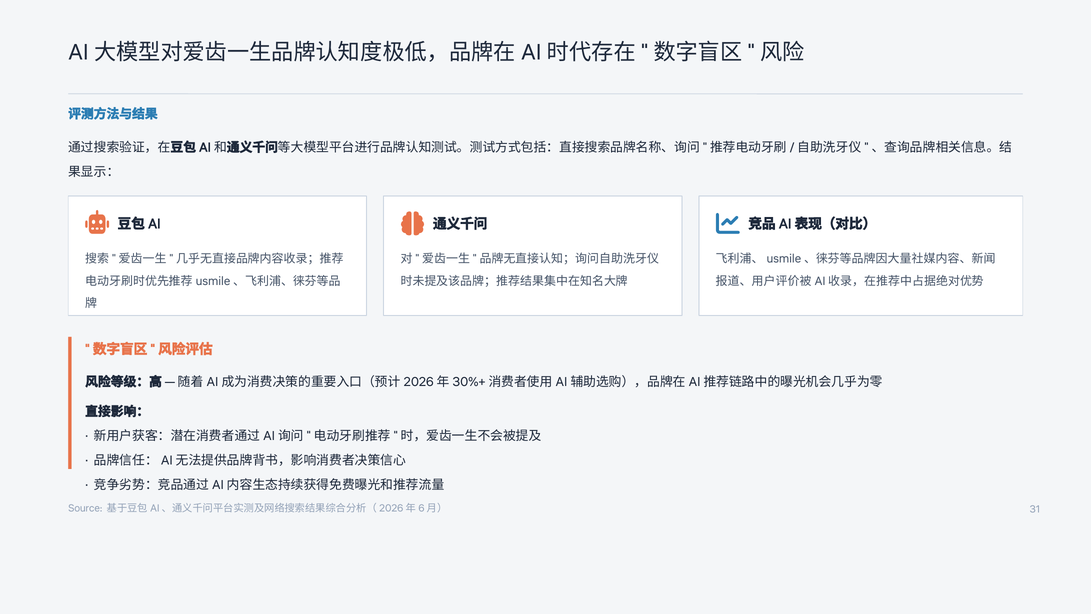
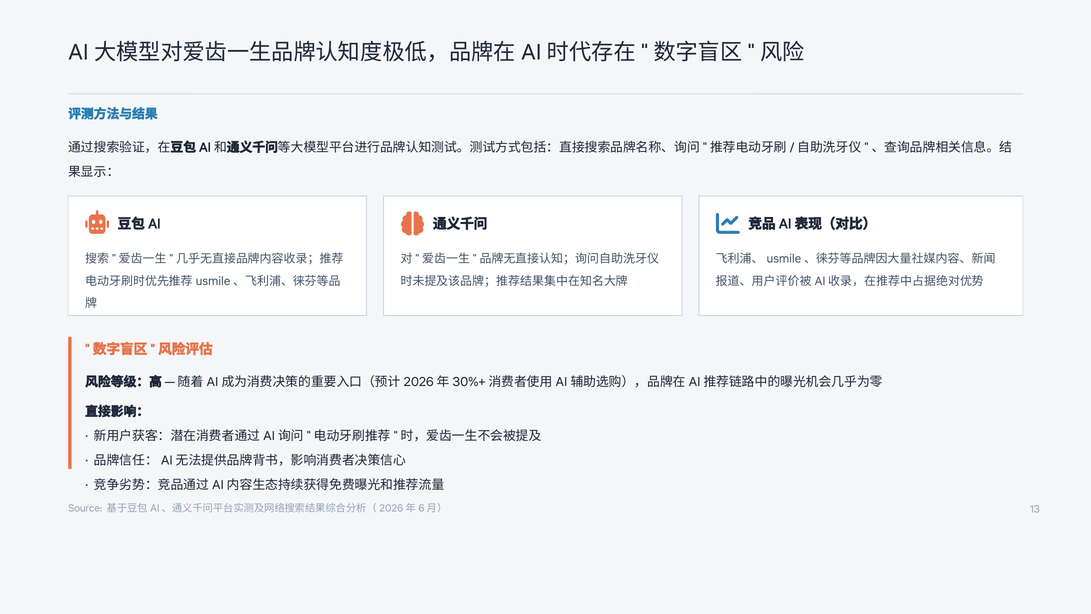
31: 31 -> 13
